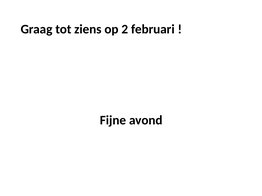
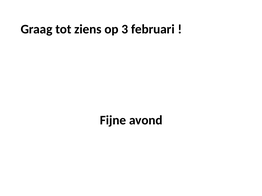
2: 2 -> 3
